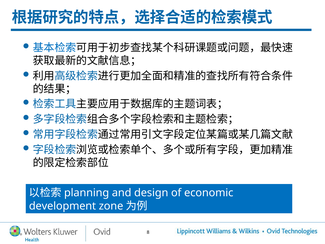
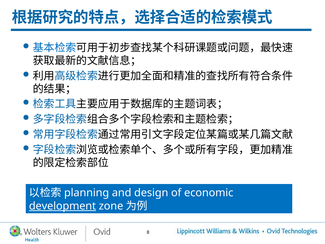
development underline: none -> present
